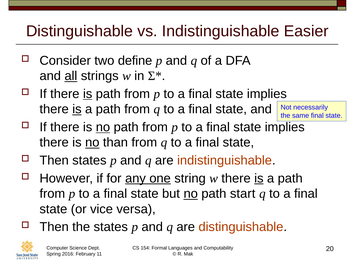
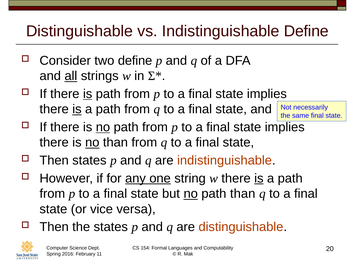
Indistinguishable Easier: Easier -> Define
path start: start -> than
